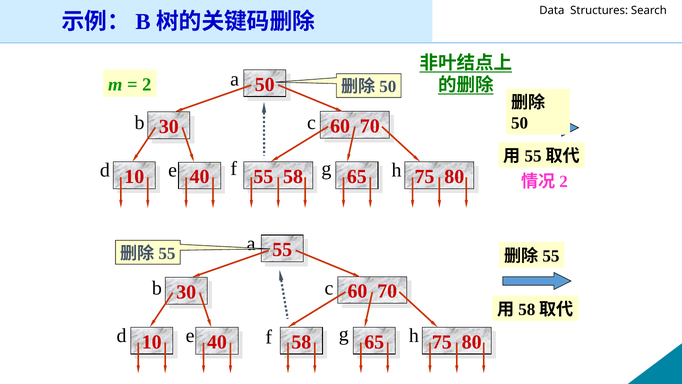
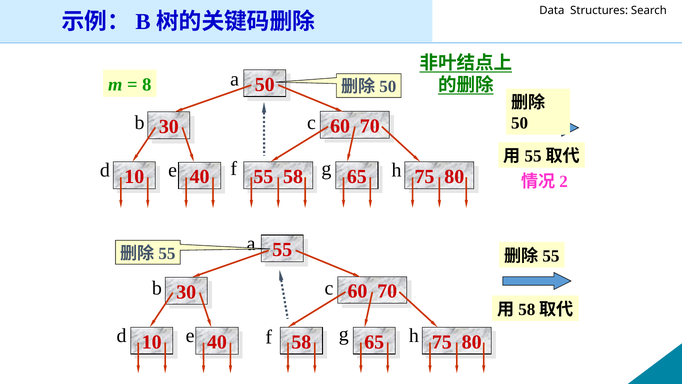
2: 2 -> 8
